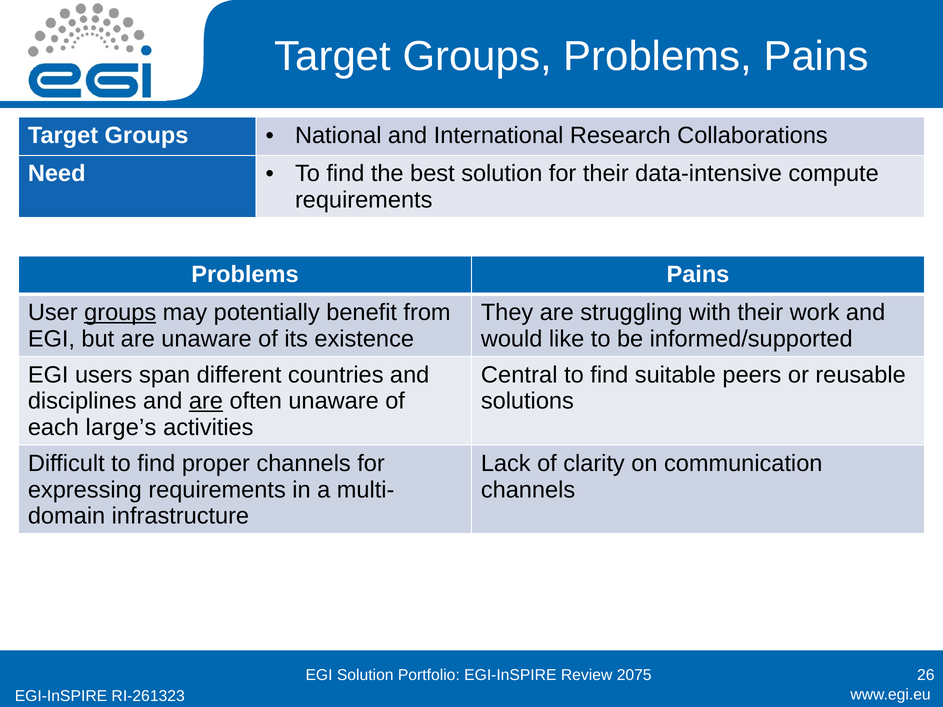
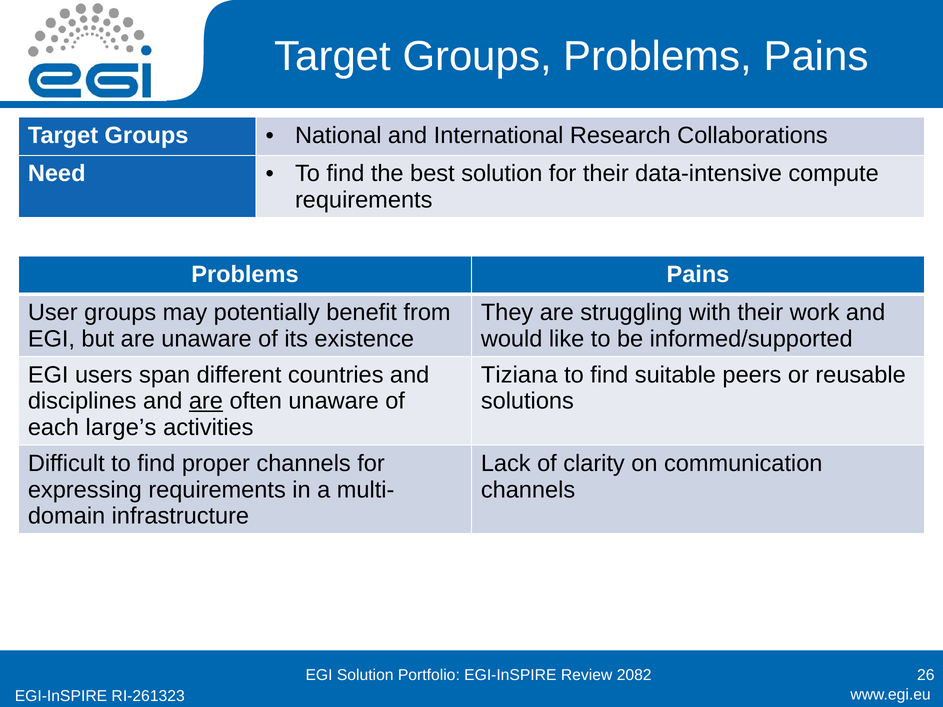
groups at (120, 313) underline: present -> none
Central: Central -> Tiziana
2075: 2075 -> 2082
